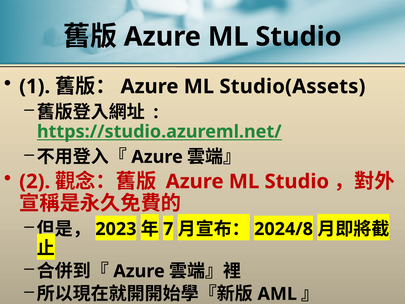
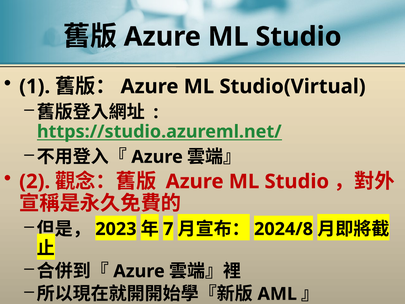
Studio(Assets: Studio(Assets -> Studio(Virtual
